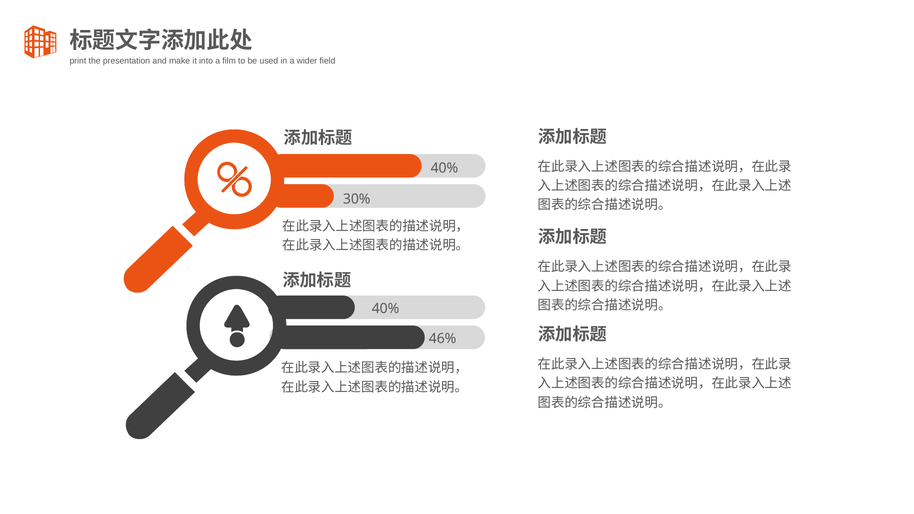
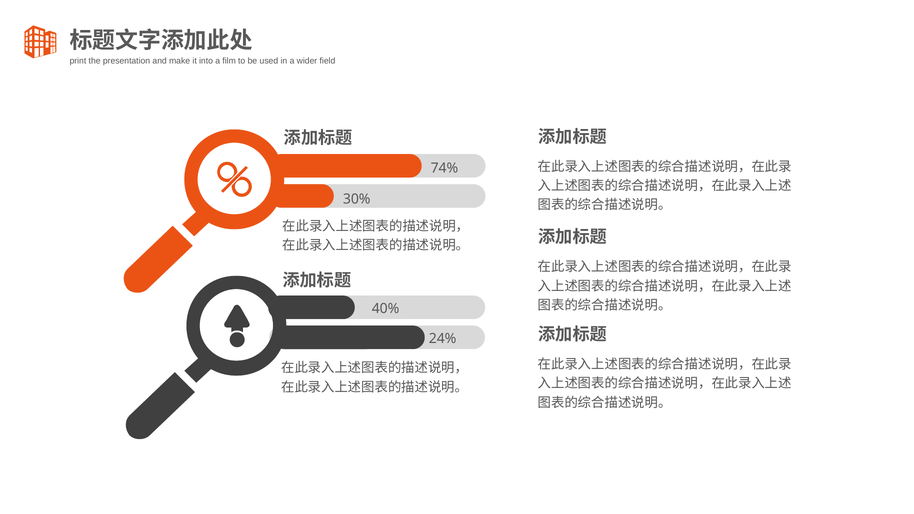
40% at (444, 168): 40% -> 74%
46%: 46% -> 24%
